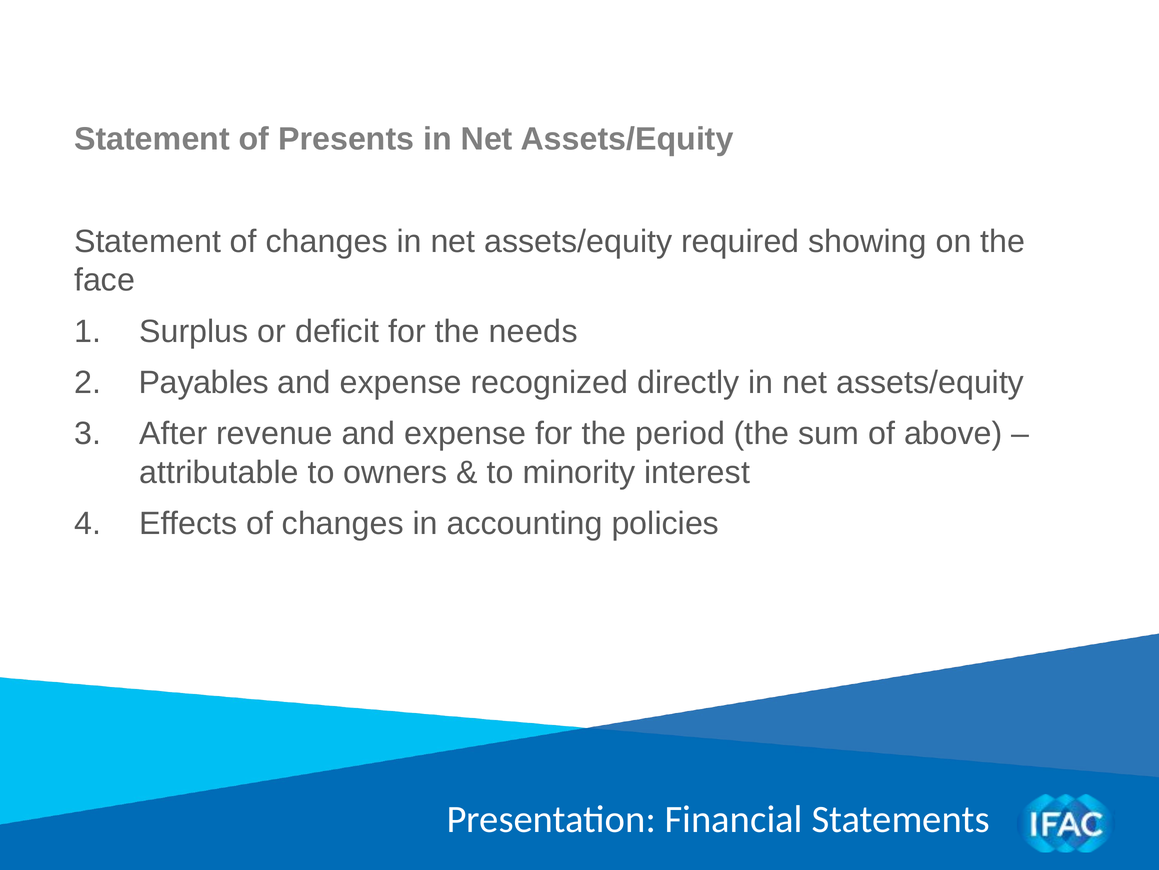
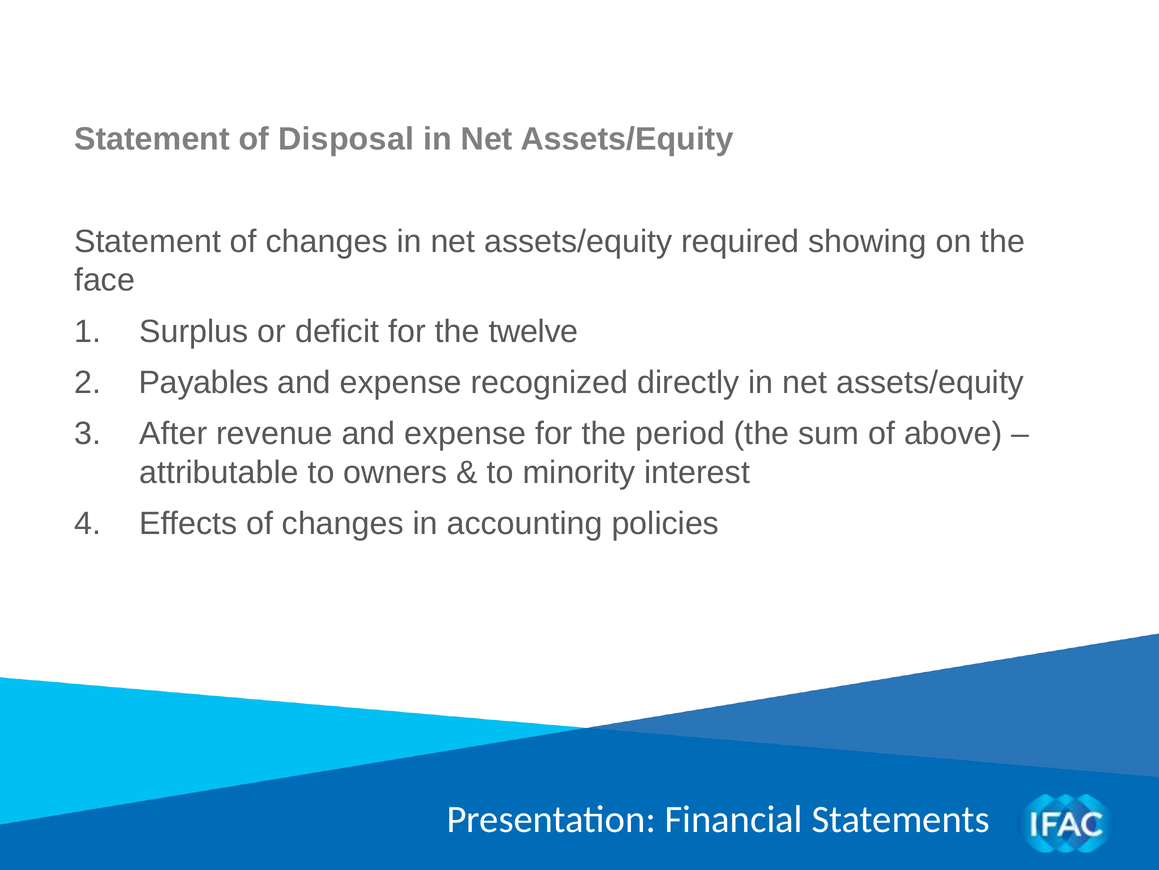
Presents: Presents -> Disposal
needs: needs -> twelve
